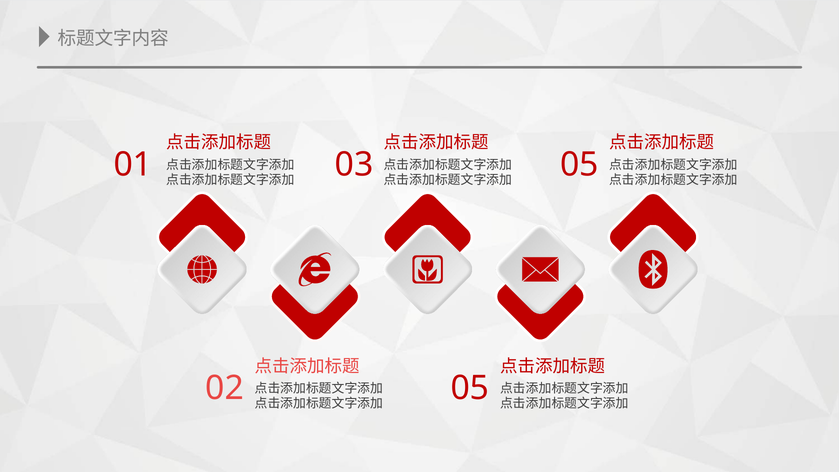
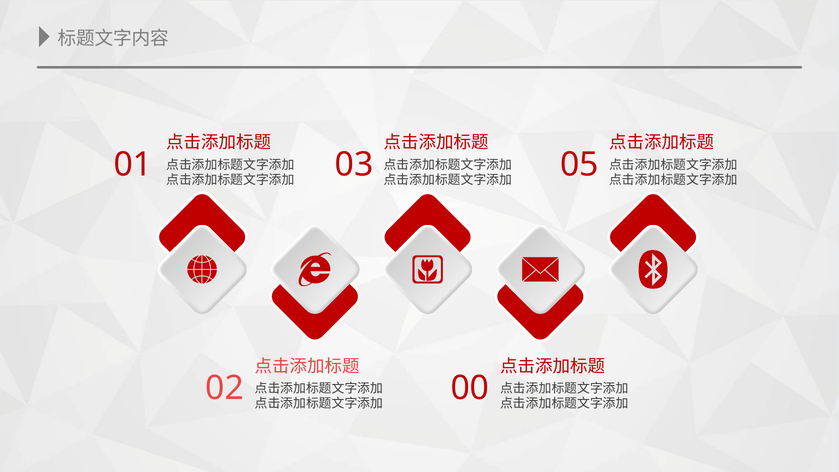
05 at (470, 388): 05 -> 00
